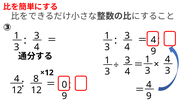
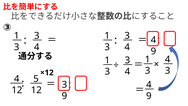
8: 8 -> 5
0 at (65, 84): 0 -> 3
